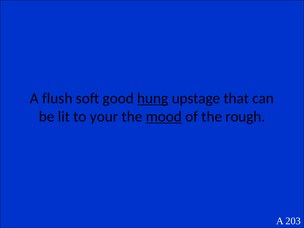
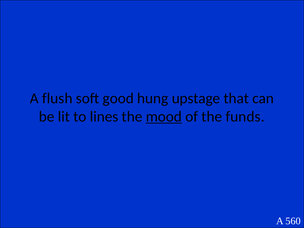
hung underline: present -> none
your: your -> lines
rough: rough -> funds
203: 203 -> 560
